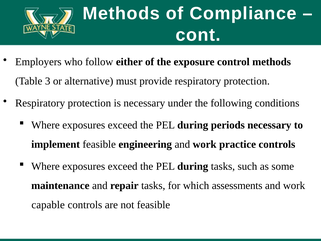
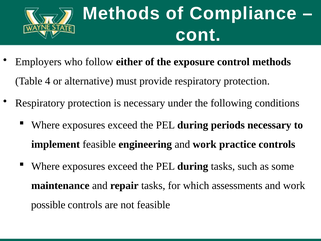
3: 3 -> 4
capable: capable -> possible
